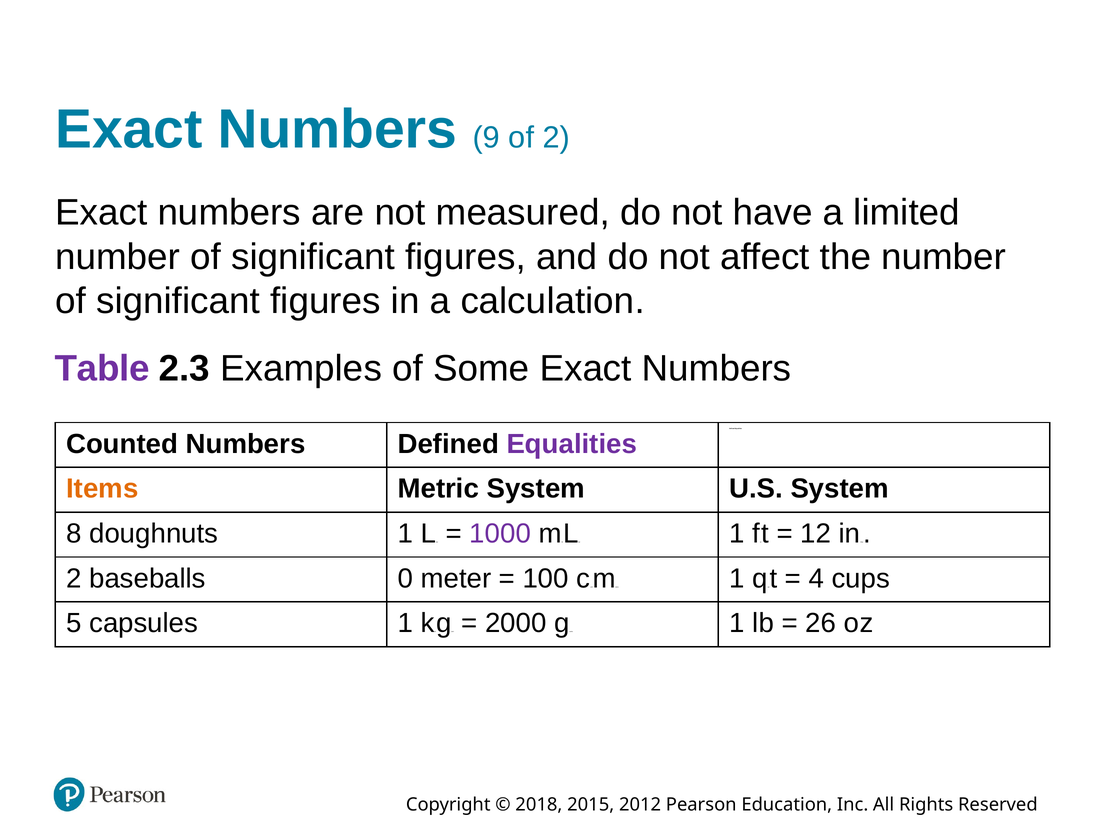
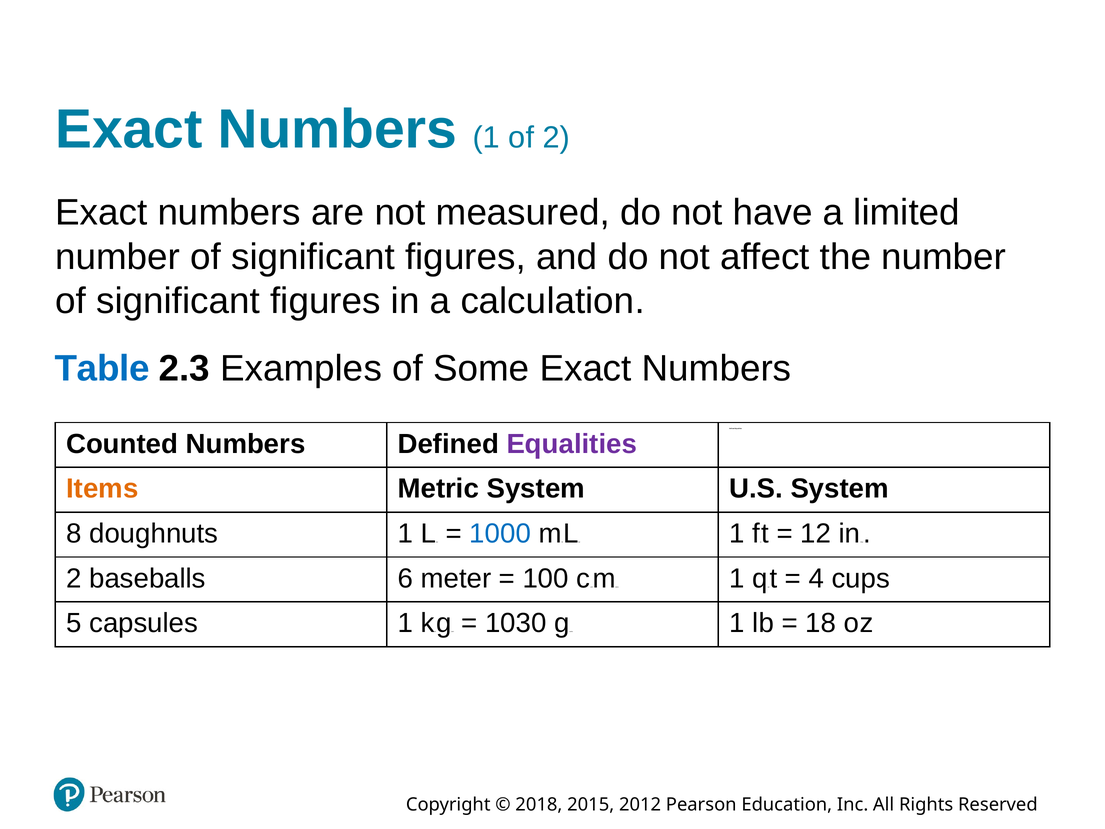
Numbers 9: 9 -> 1
Table colour: purple -> blue
1000 colour: purple -> blue
0: 0 -> 6
2000: 2000 -> 1030
26: 26 -> 18
